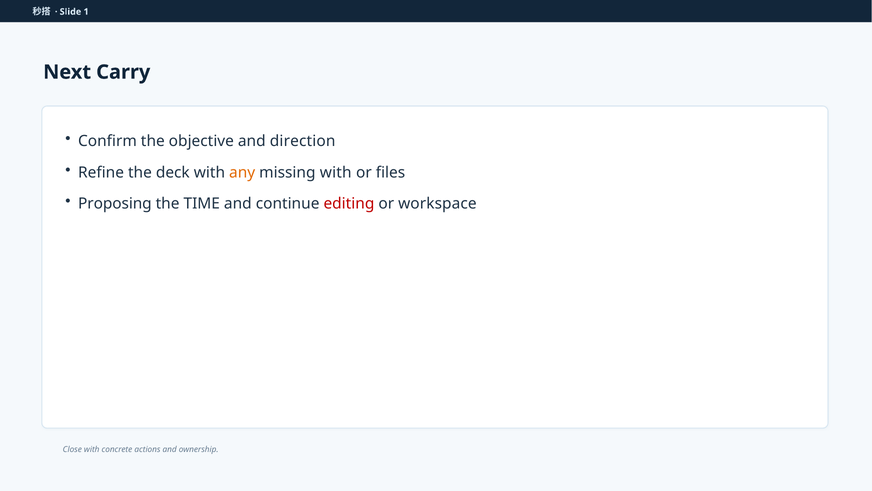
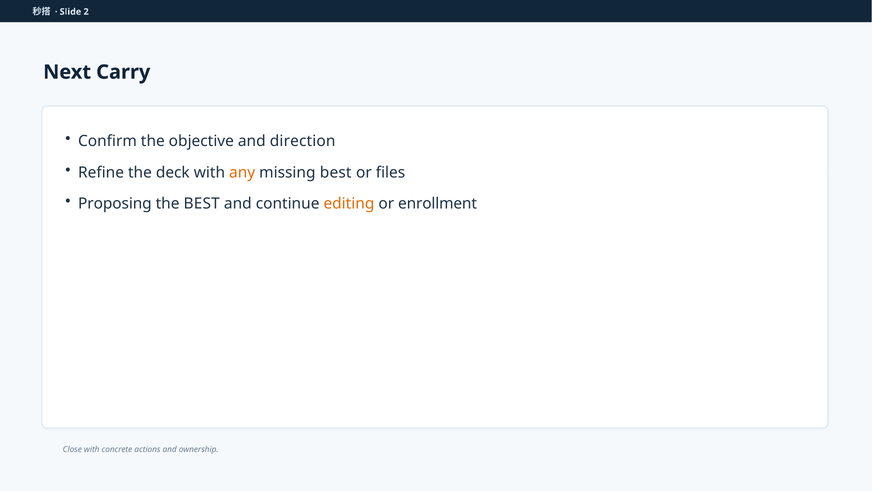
1: 1 -> 2
missing with: with -> best
the TIME: TIME -> BEST
editing colour: red -> orange
workspace: workspace -> enrollment
